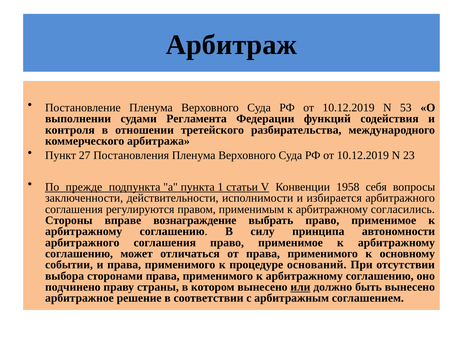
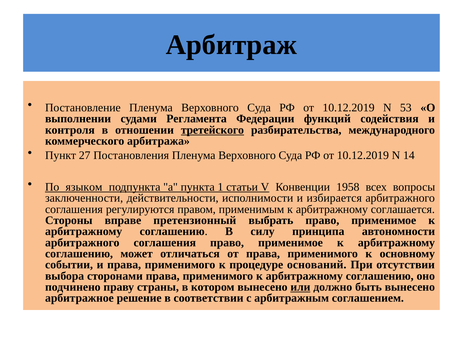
третейского underline: none -> present
23: 23 -> 14
прежде: прежде -> языком
себя: себя -> всех
согласились: согласились -> соглашается
вознаграждение: вознаграждение -> претензионный
